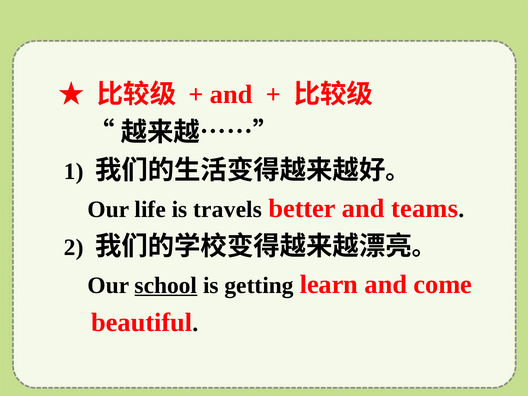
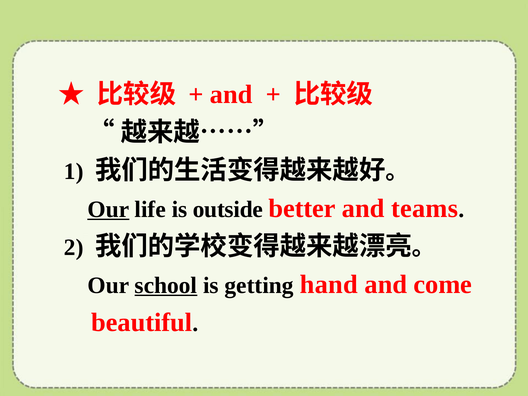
Our at (108, 209) underline: none -> present
travels: travels -> outside
learn: learn -> hand
